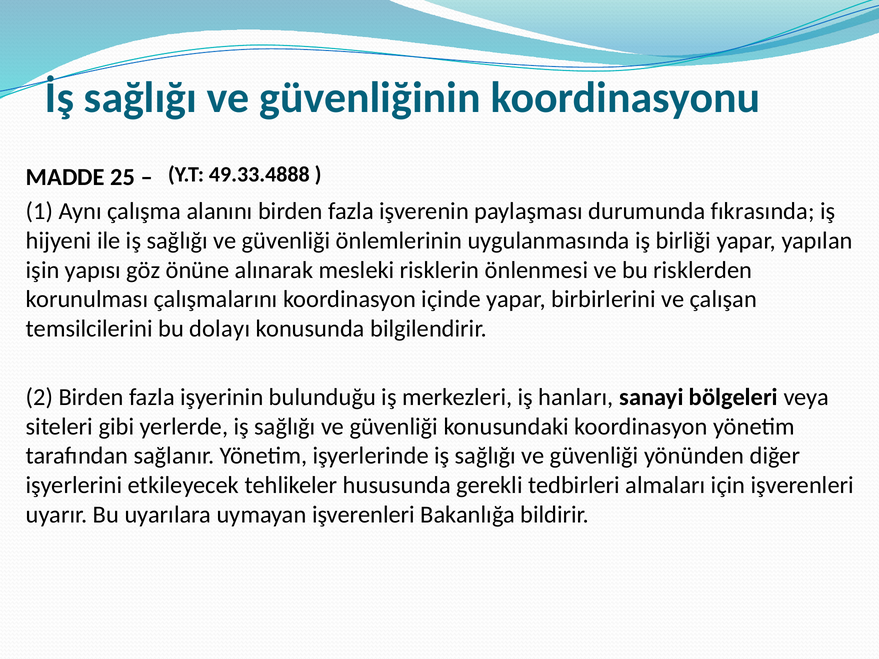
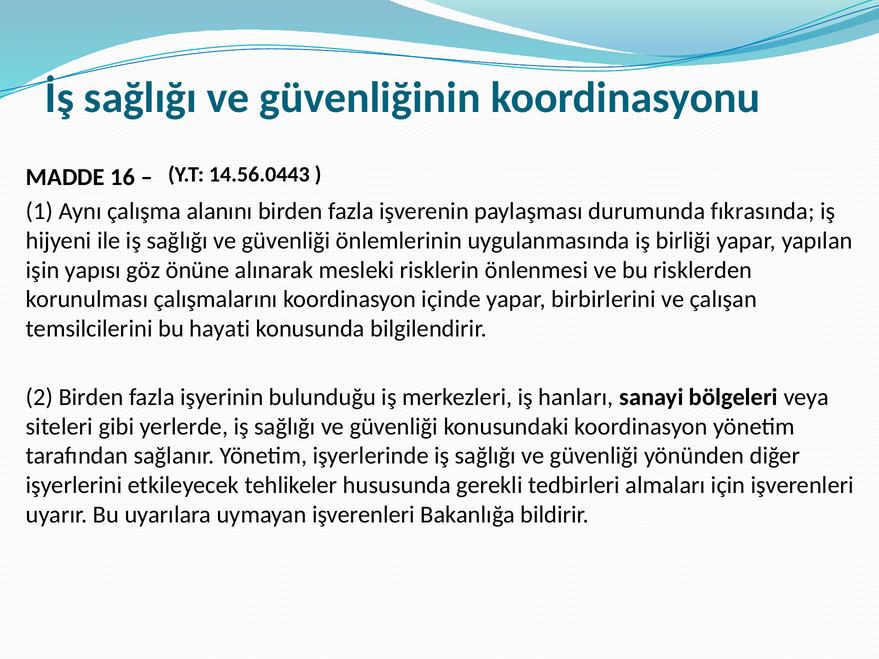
49.33.4888: 49.33.4888 -> 14.56.0443
25: 25 -> 16
dolayı: dolayı -> hayati
